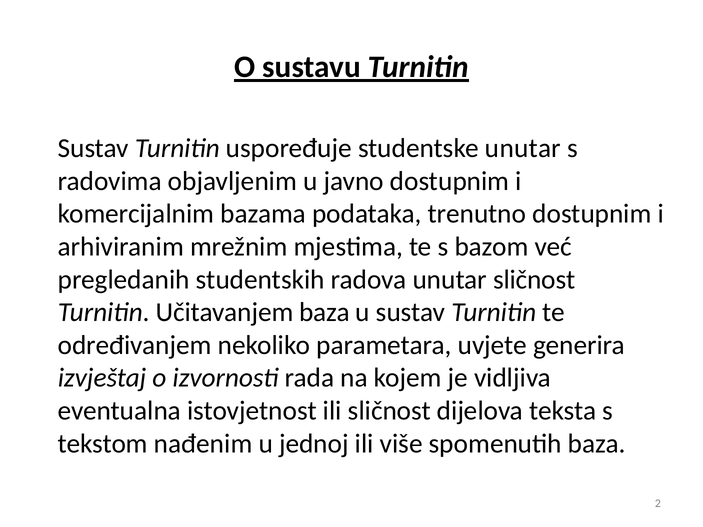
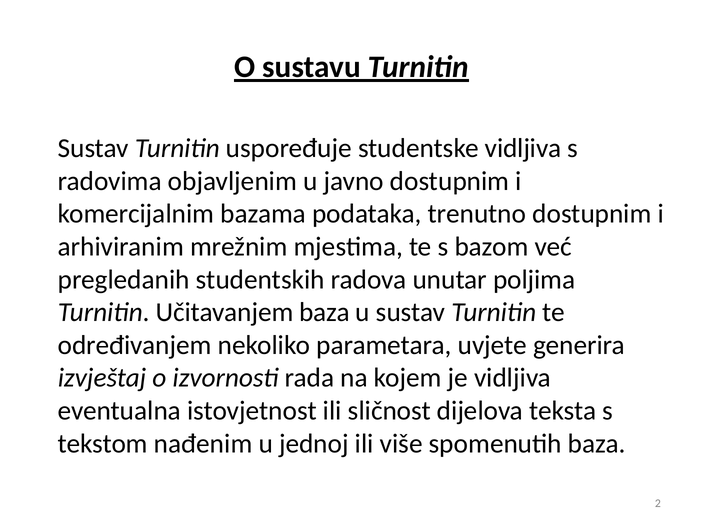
studentske unutar: unutar -> vidljiva
unutar sličnost: sličnost -> poljima
